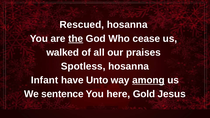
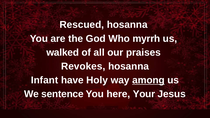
the underline: present -> none
cease: cease -> myrrh
Spotless: Spotless -> Revokes
Unto: Unto -> Holy
Gold: Gold -> Your
